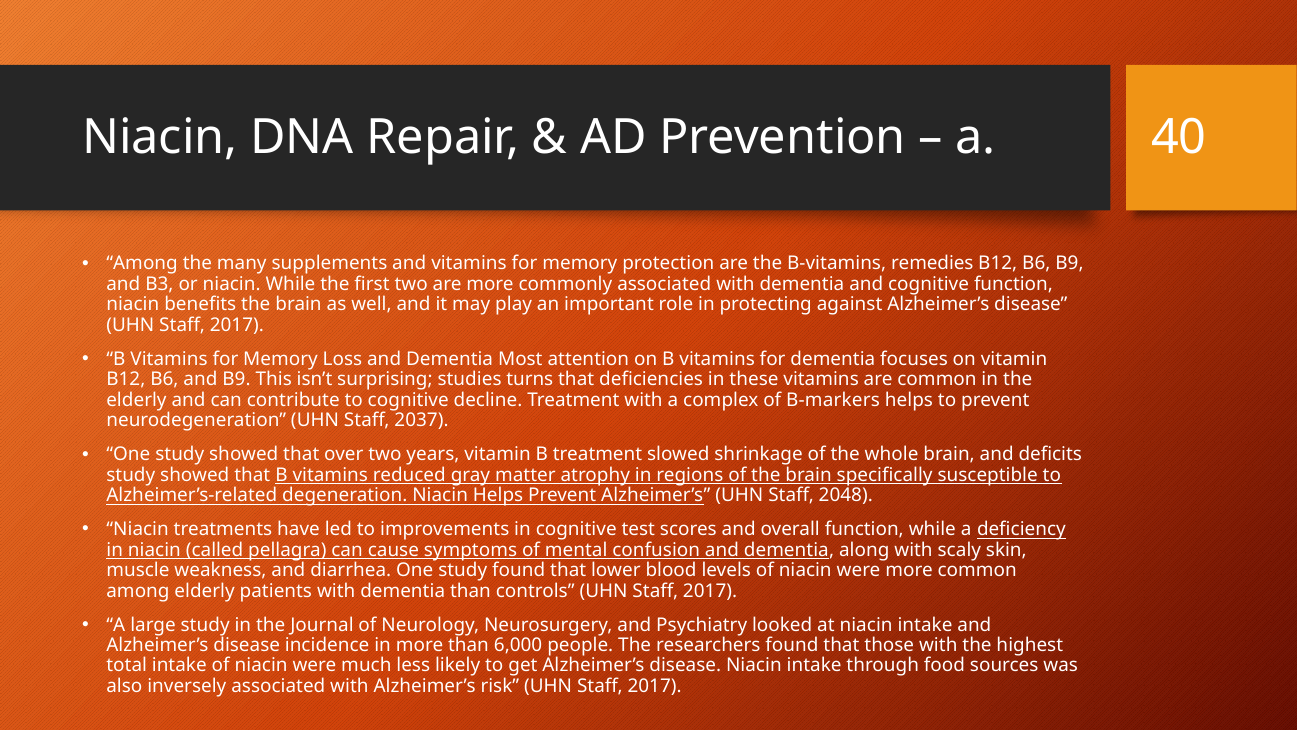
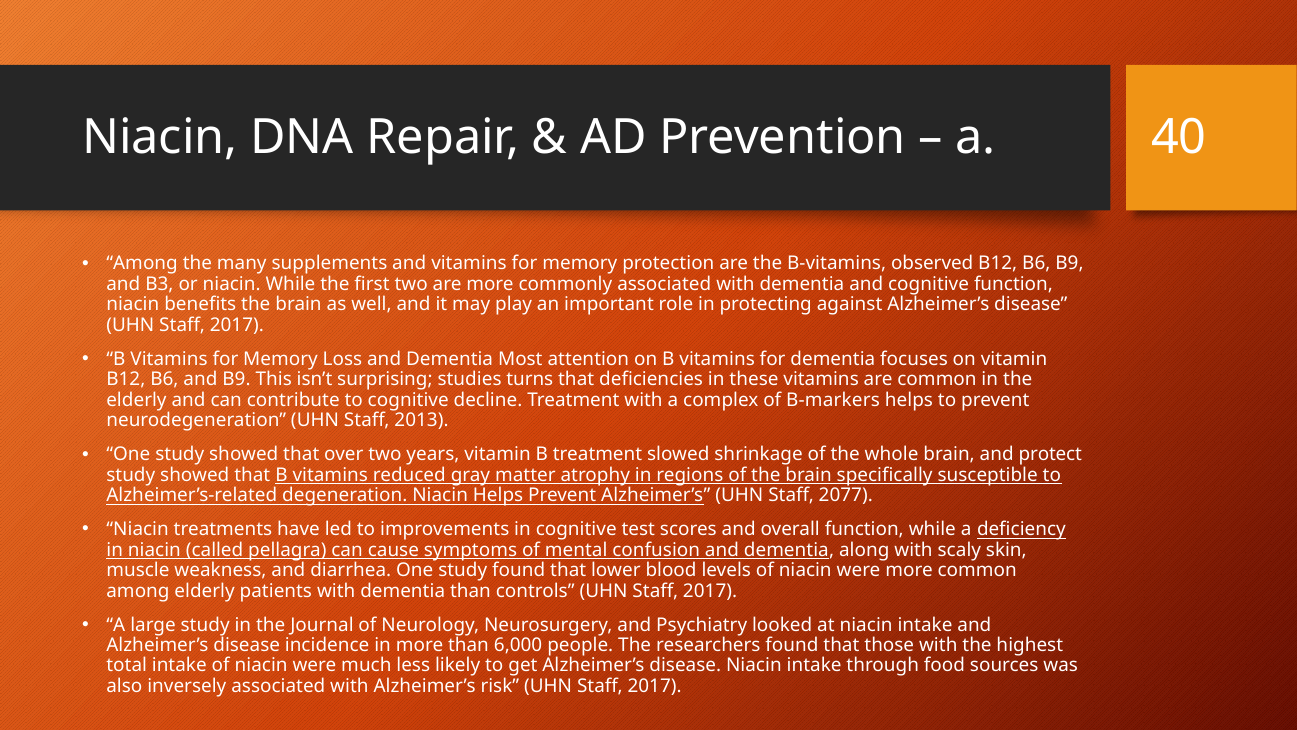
remedies: remedies -> observed
2037: 2037 -> 2013
deficits: deficits -> protect
2048: 2048 -> 2077
